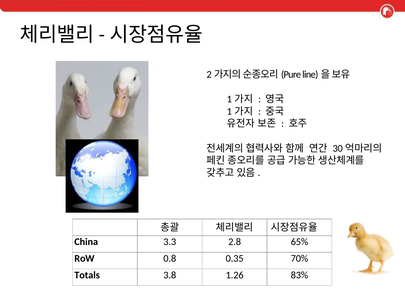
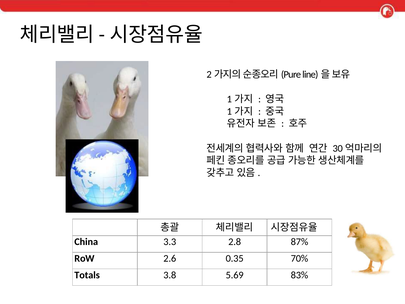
65%: 65% -> 87%
0.8: 0.8 -> 2.6
1.26: 1.26 -> 5.69
